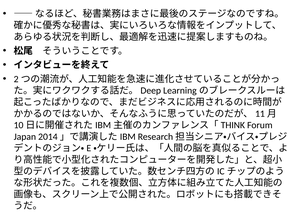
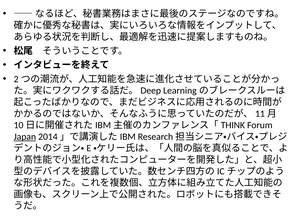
Japan underline: none -> present
